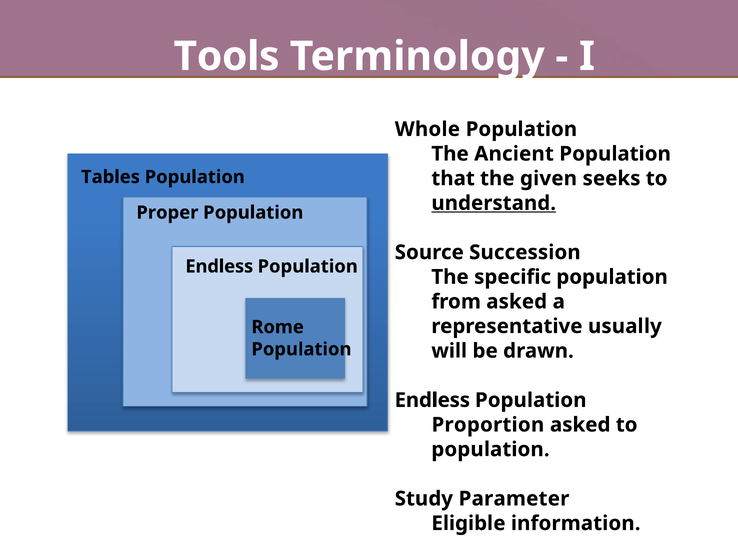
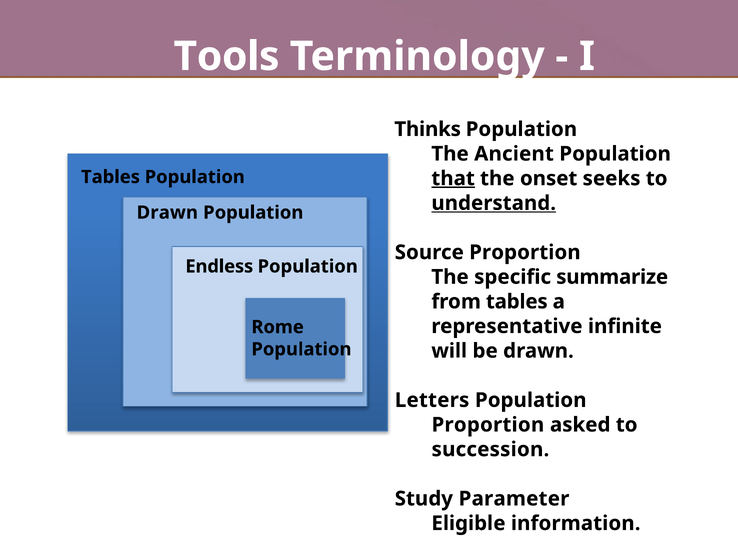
Whole: Whole -> Thinks
that underline: none -> present
given: given -> onset
Proper at (167, 212): Proper -> Drawn
Source Succession: Succession -> Proportion
specific population: population -> summarize
from asked: asked -> tables
usually: usually -> infinite
Endless at (432, 400): Endless -> Letters
population at (490, 449): population -> succession
